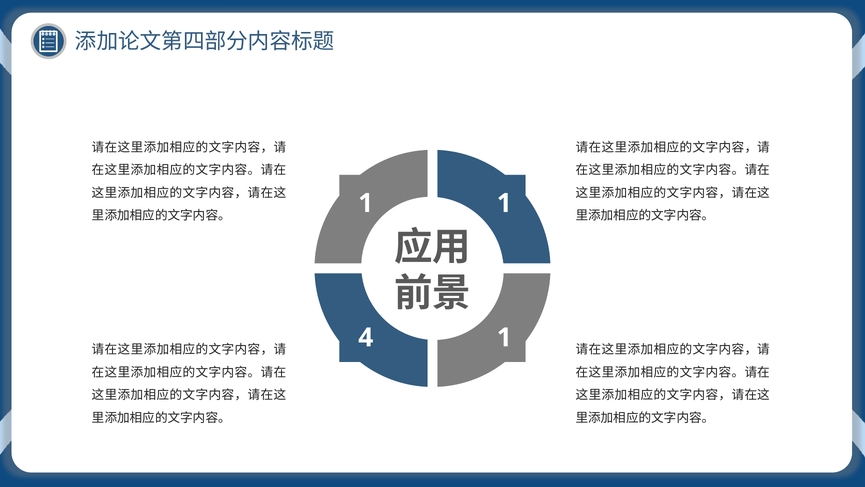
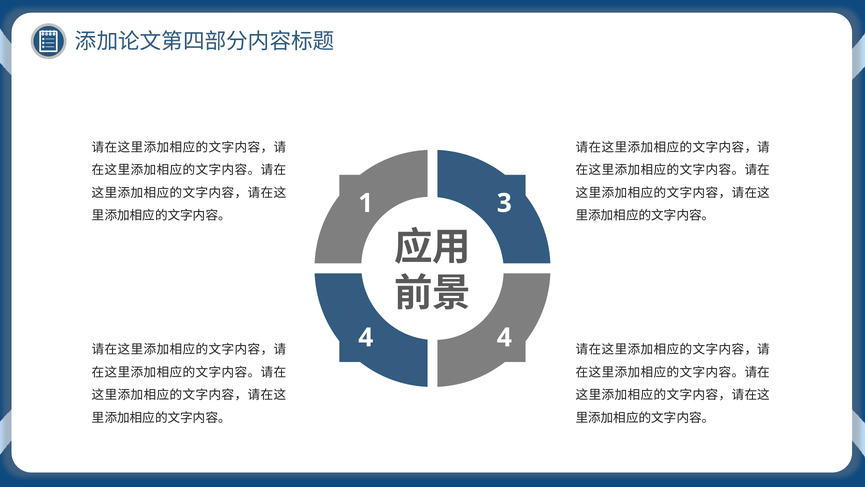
1 1: 1 -> 3
4 1: 1 -> 4
